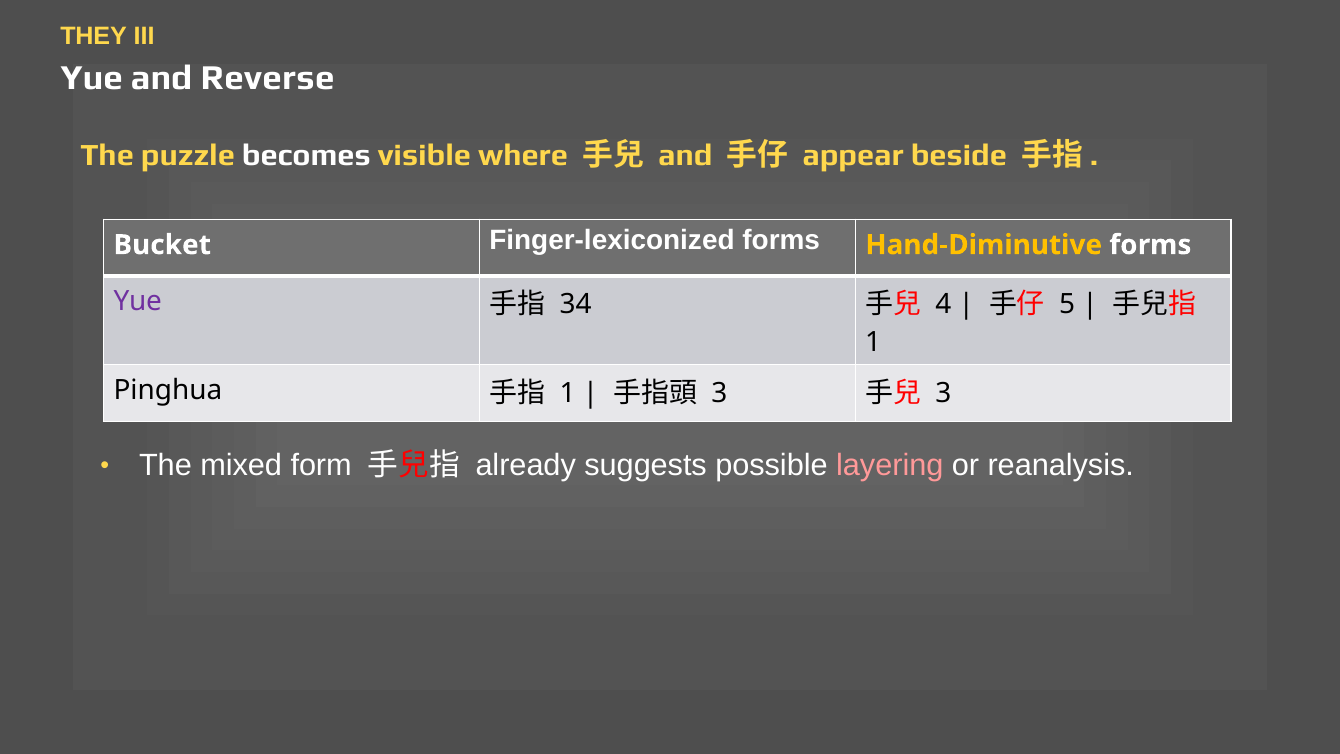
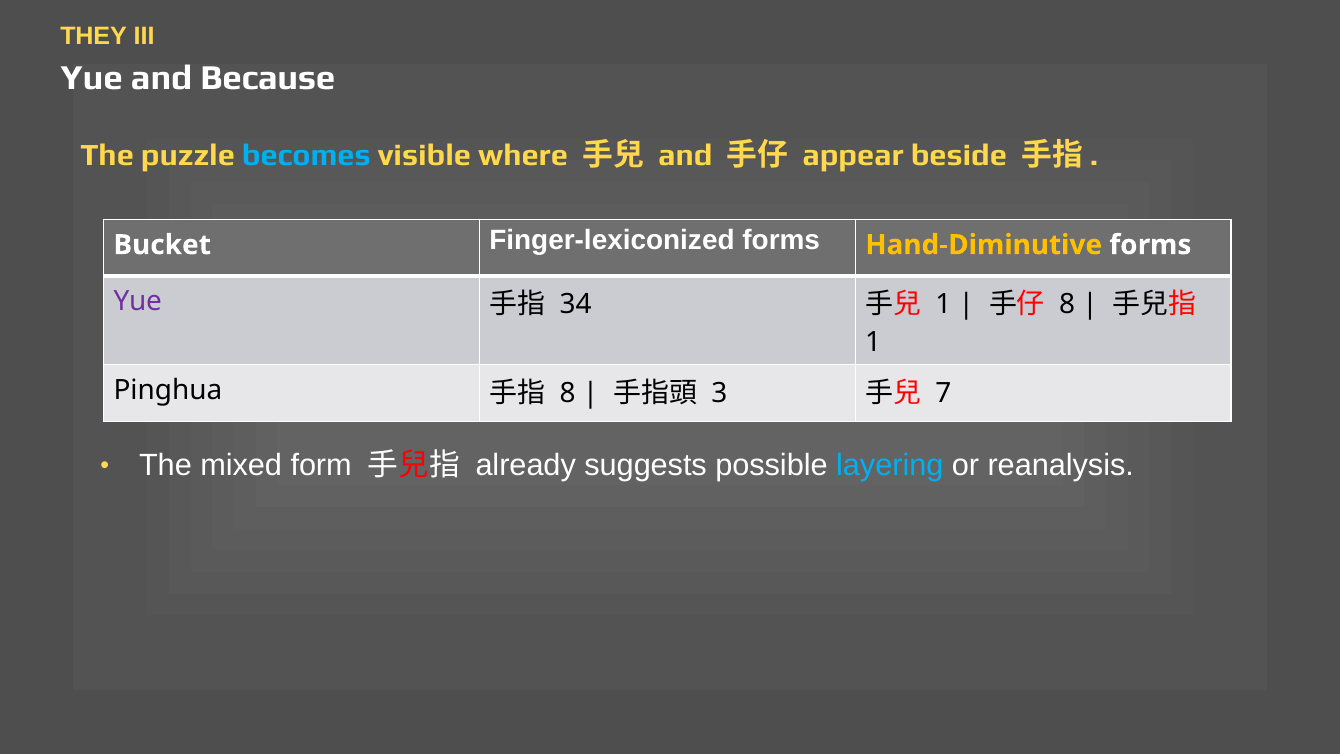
Reverse: Reverse -> Because
becomes colour: white -> light blue
4 at (943, 304): 4 -> 1
5 at (1067, 304): 5 -> 8
1 at (568, 393): 1 -> 8
3 at (943, 393): 3 -> 7
layering colour: pink -> light blue
